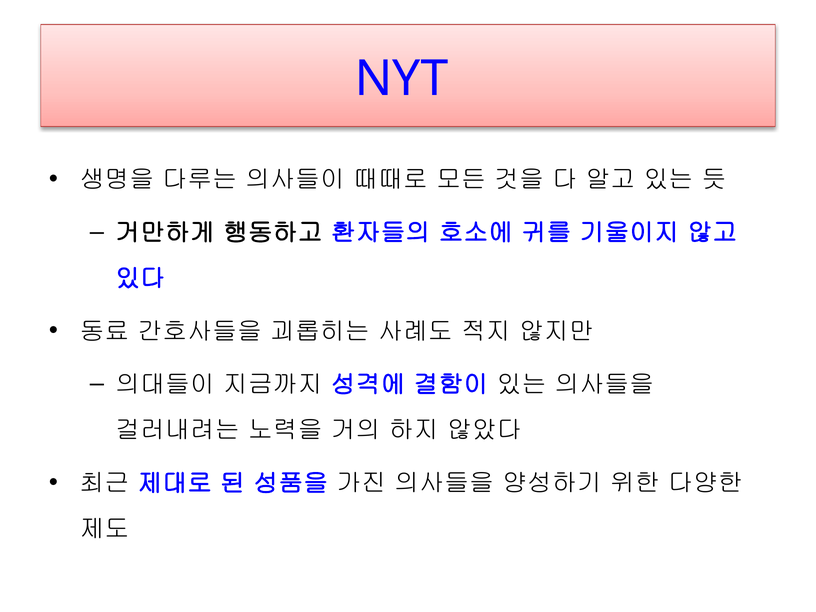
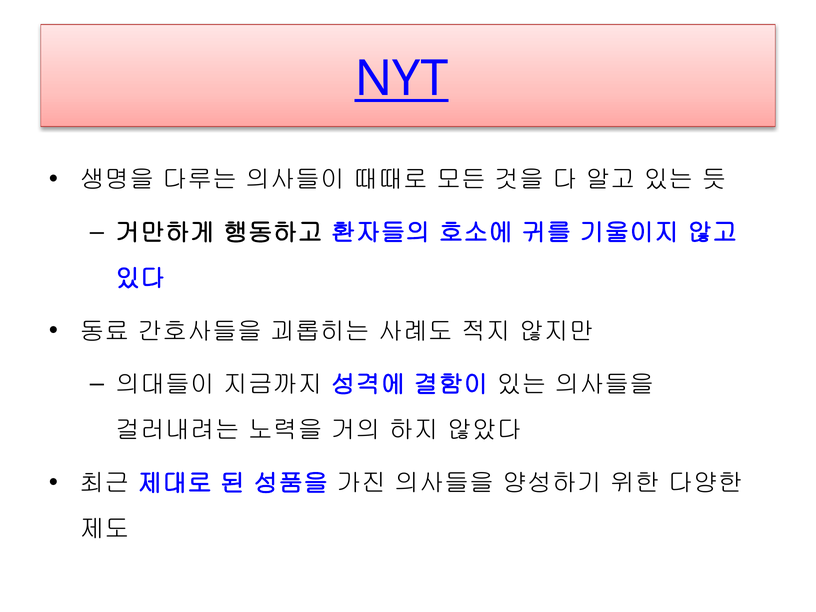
NYT underline: none -> present
